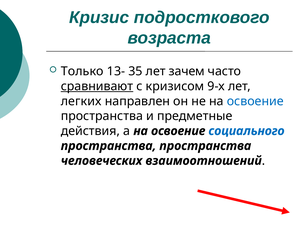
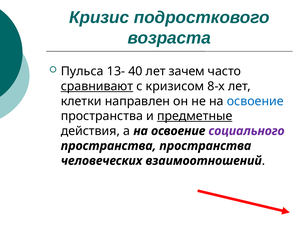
Только: Только -> Пульса
35: 35 -> 40
9-х: 9-х -> 8-х
легких: легких -> клетки
предметные underline: none -> present
социального colour: blue -> purple
